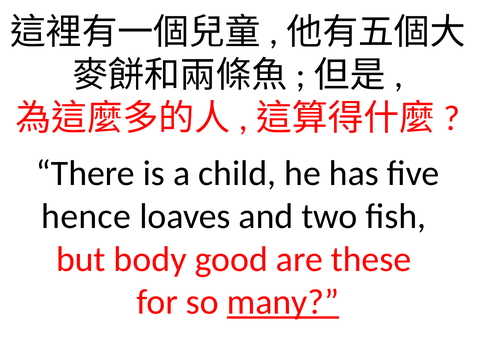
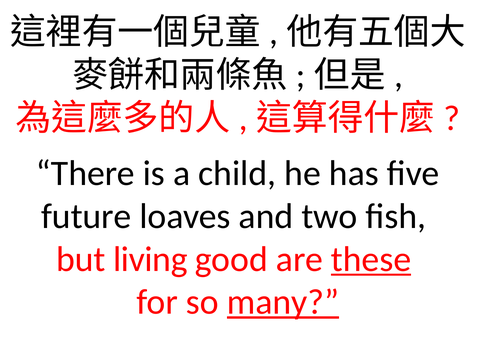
hence: hence -> future
body: body -> living
these underline: none -> present
